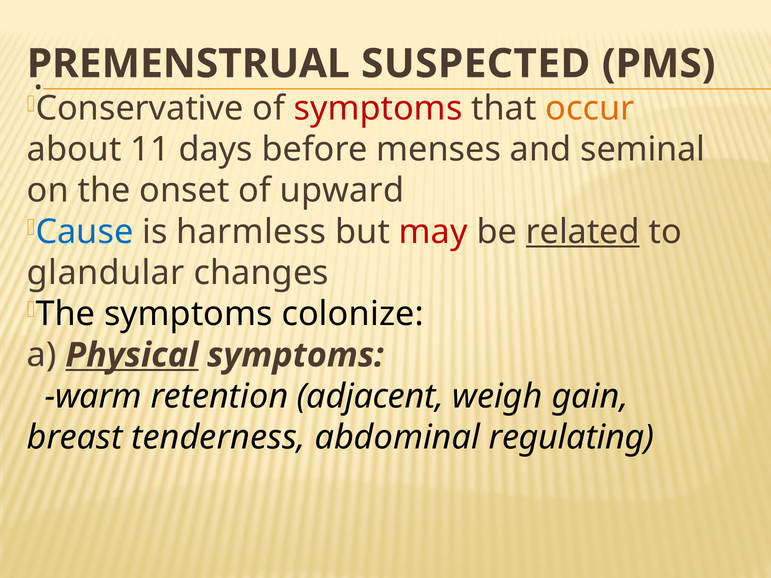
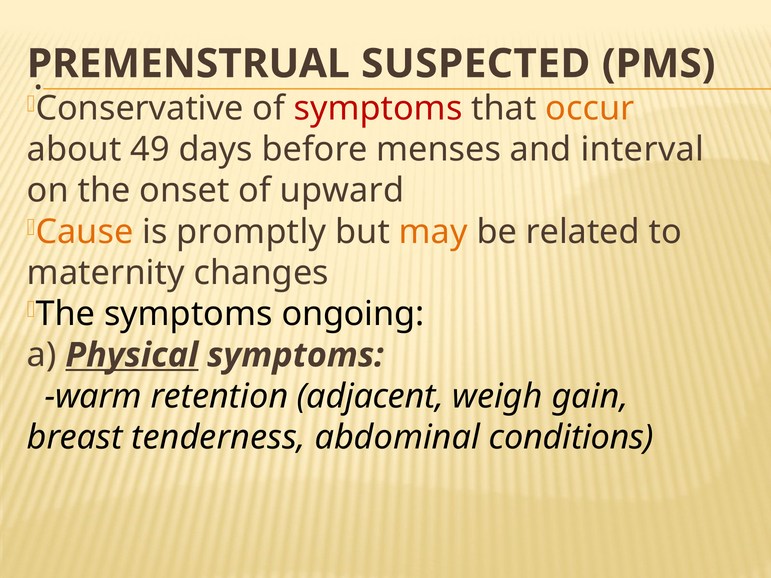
11: 11 -> 49
seminal: seminal -> interval
Cause colour: blue -> orange
harmless: harmless -> promptly
may colour: red -> orange
related underline: present -> none
glandular: glandular -> maternity
colonize: colonize -> ongoing
regulating: regulating -> conditions
